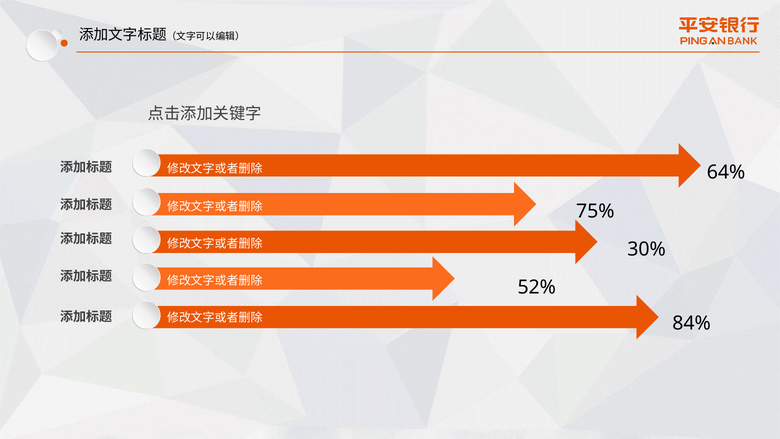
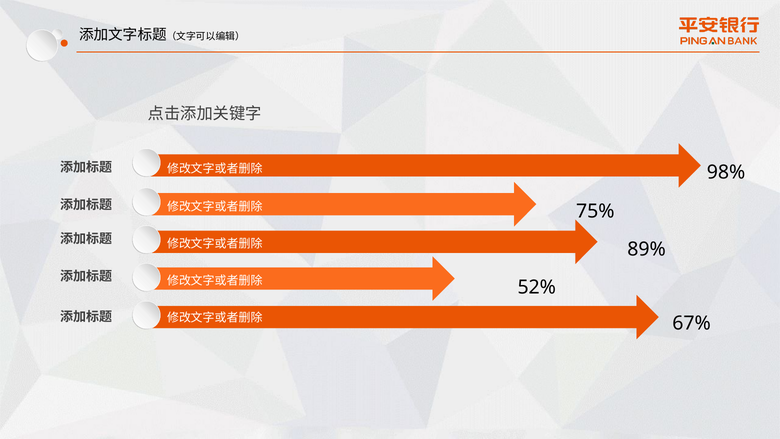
64%: 64% -> 98%
30%: 30% -> 89%
84%: 84% -> 67%
